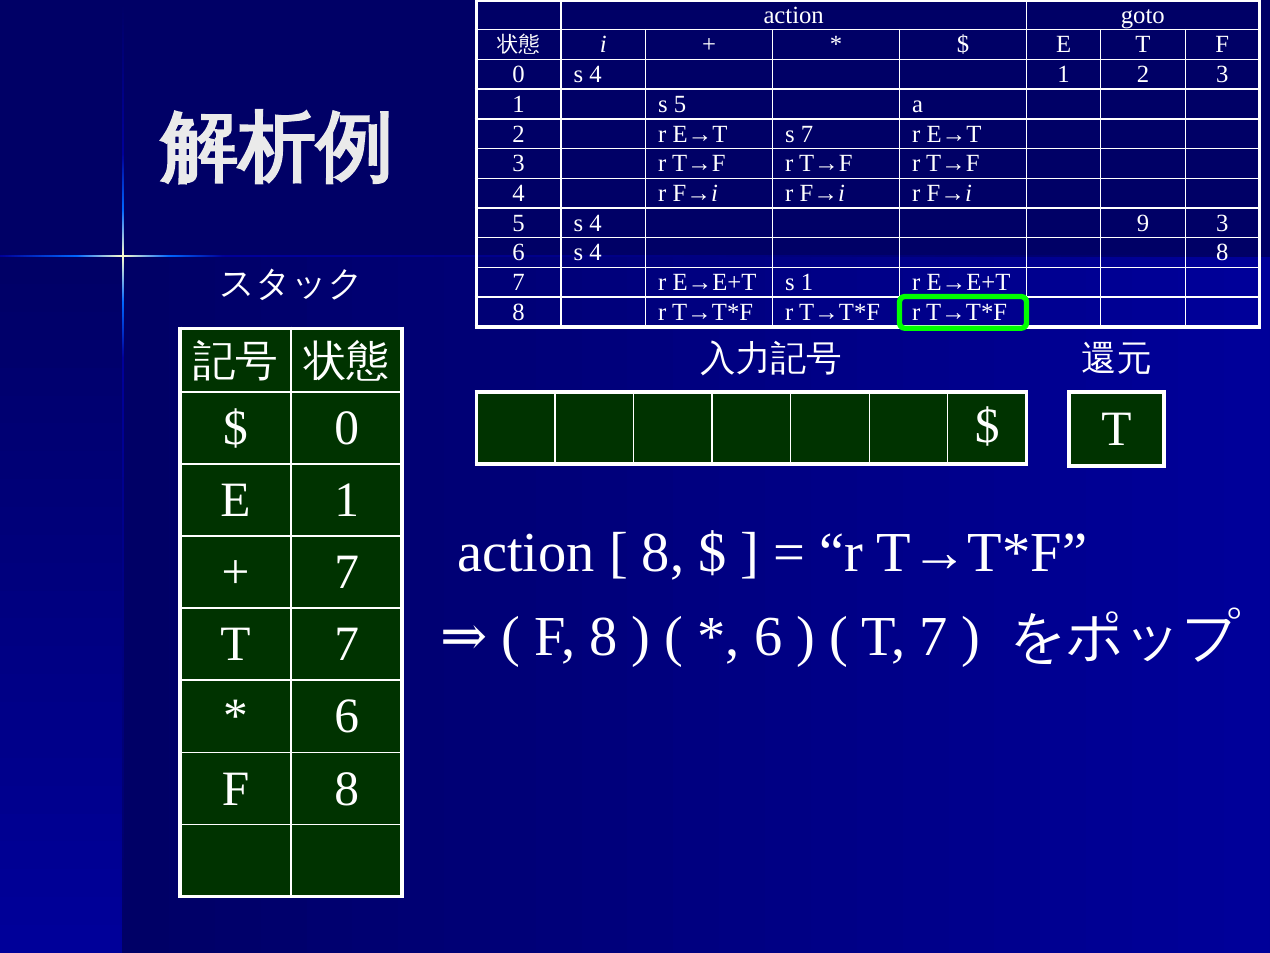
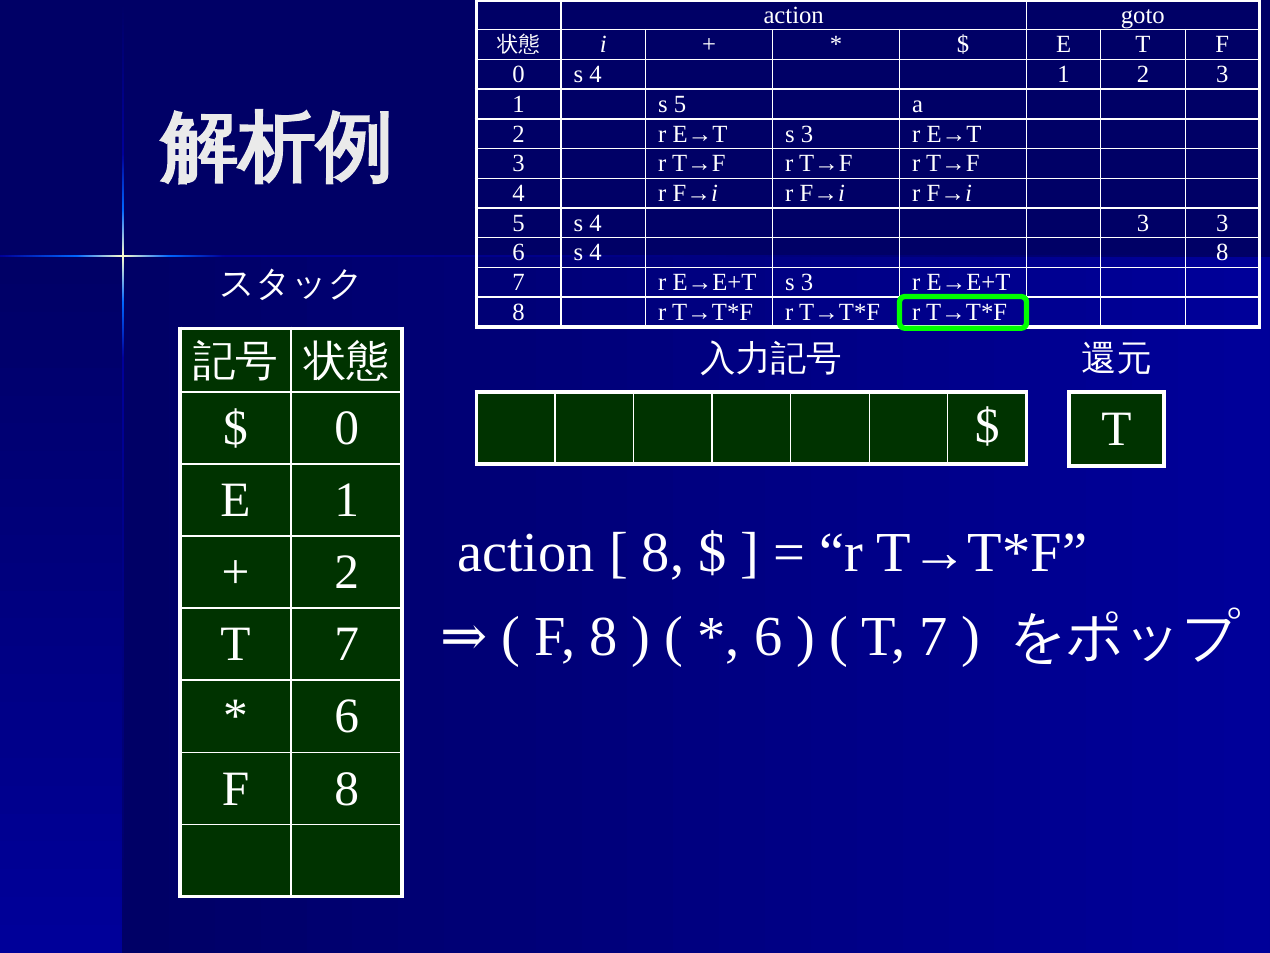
E→T s 7: 7 -> 3
4 9: 9 -> 3
E→E+T s 1: 1 -> 3
7 at (347, 572): 7 -> 2
